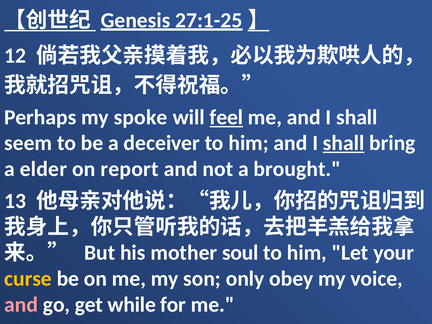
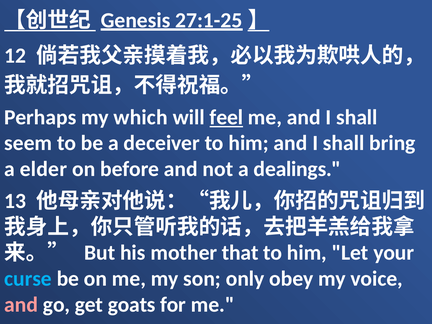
spoke: spoke -> which
shall at (344, 143) underline: present -> none
report: report -> before
brought: brought -> dealings
soul: soul -> that
curse colour: yellow -> light blue
while: while -> goats
